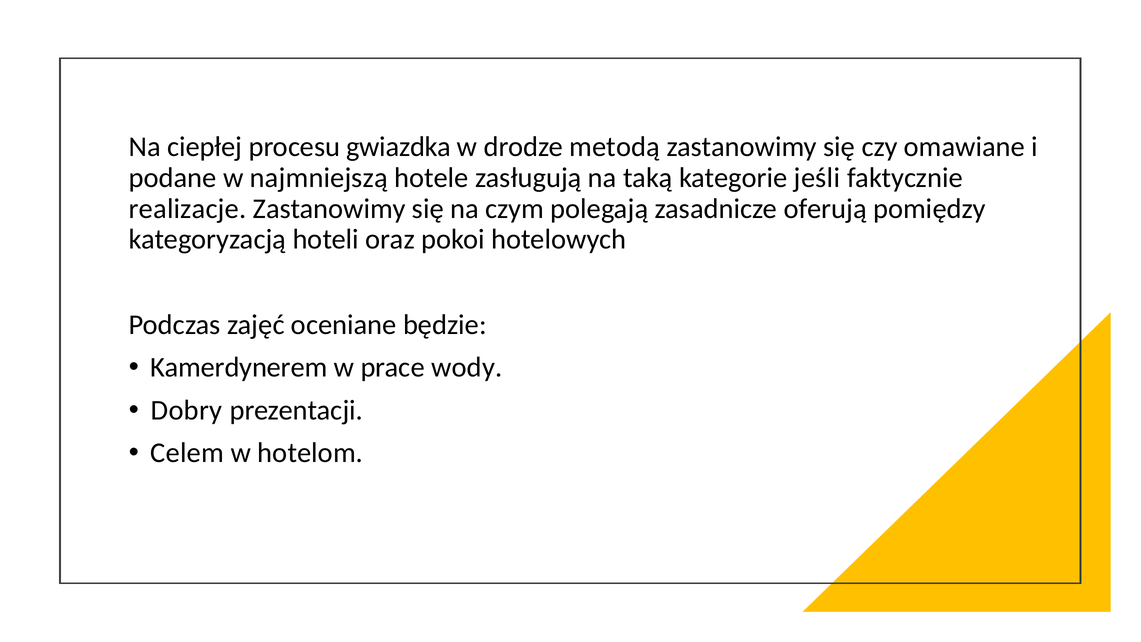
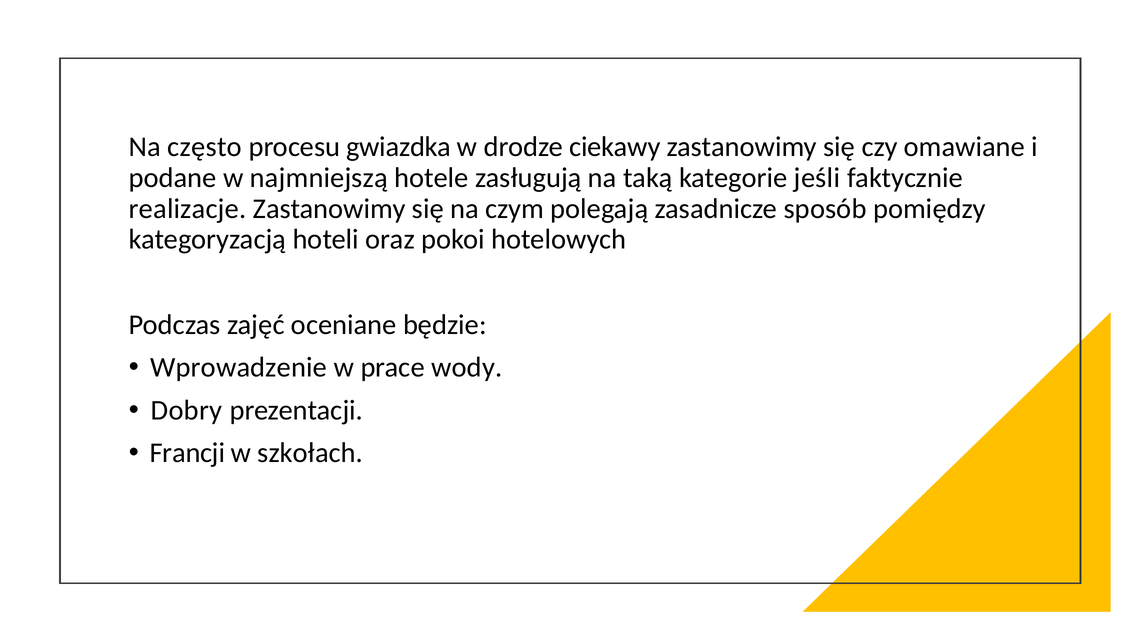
ciepłej: ciepłej -> często
metodą: metodą -> ciekawy
oferują: oferują -> sposób
Kamerdynerem: Kamerdynerem -> Wprowadzenie
Celem: Celem -> Francji
hotelom: hotelom -> szkołach
